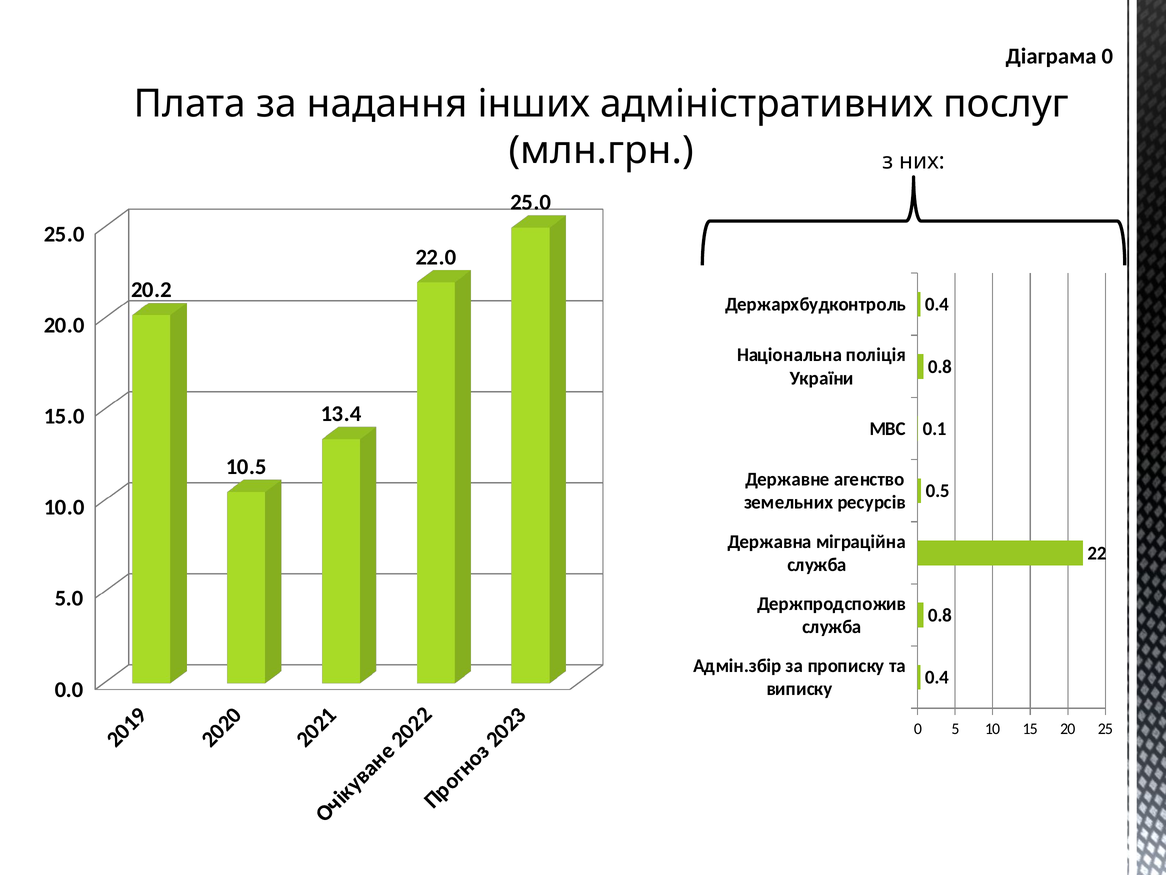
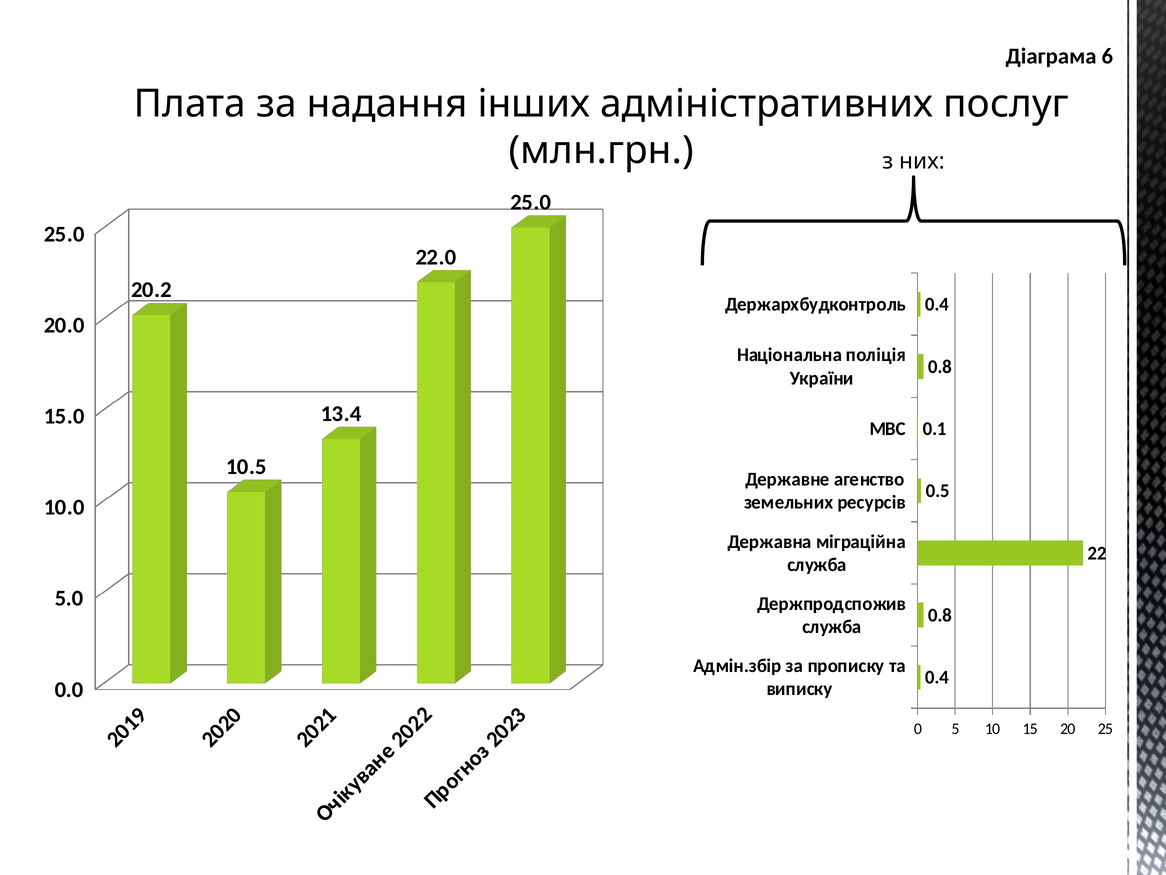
Діаграма 0: 0 -> 6
